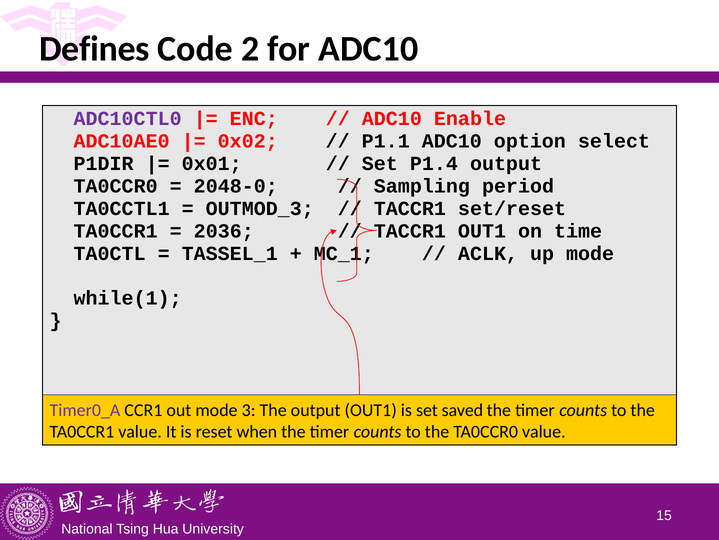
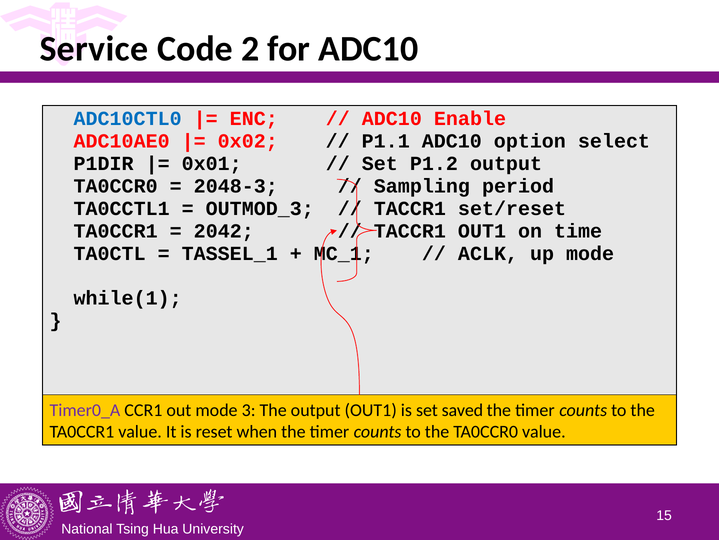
Defines: Defines -> Service
ADC10CTL0 colour: purple -> blue
P1.4: P1.4 -> P1.2
2048-0: 2048-0 -> 2048-3
2036: 2036 -> 2042
